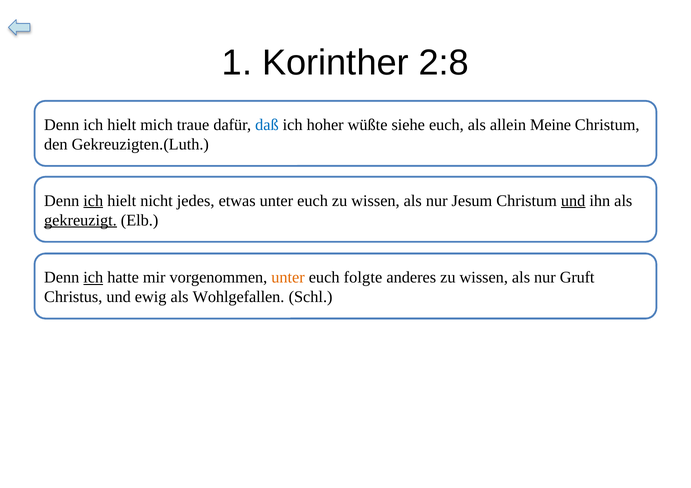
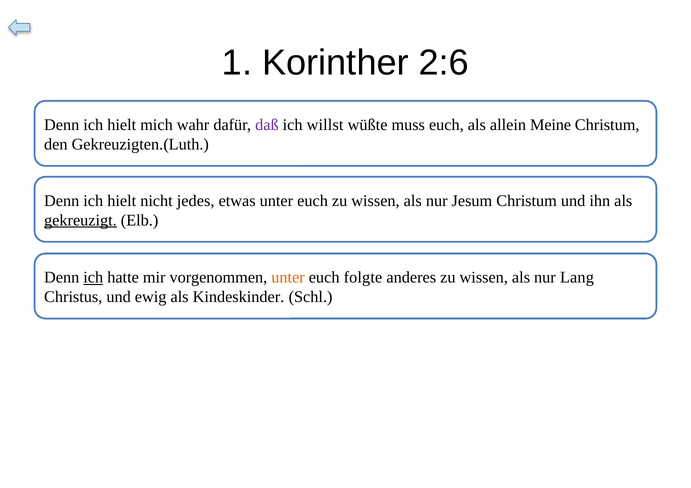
2:8: 2:8 -> 2:6
traue: traue -> wahr
daß colour: blue -> purple
hoher: hoher -> willst
siehe: siehe -> muss
ich at (93, 201) underline: present -> none
und at (573, 201) underline: present -> none
Gruft: Gruft -> Lang
Wohlgefallen: Wohlgefallen -> Kindeskinder
